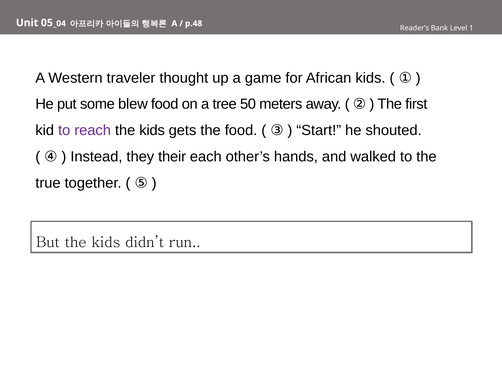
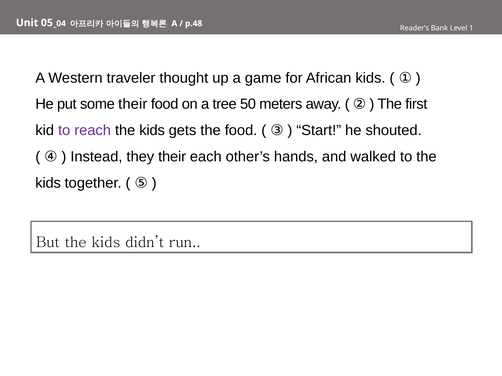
some blew: blew -> their
true at (48, 183): true -> kids
